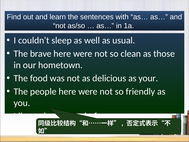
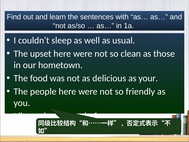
brave: brave -> upset
